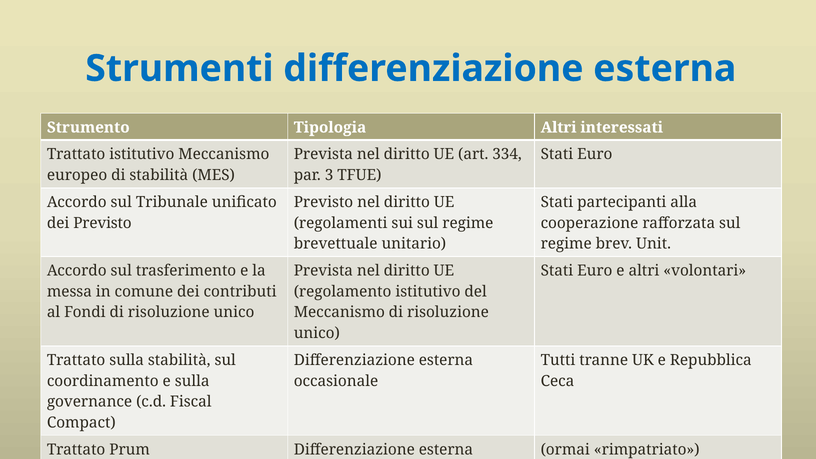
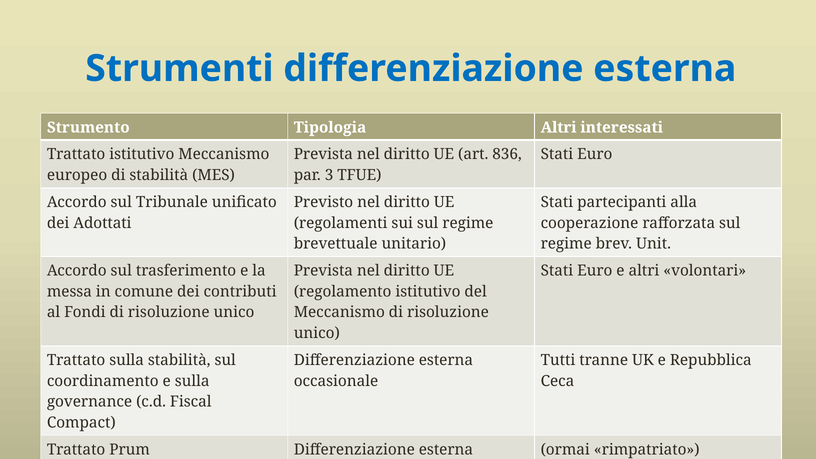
334: 334 -> 836
dei Previsto: Previsto -> Adottati
